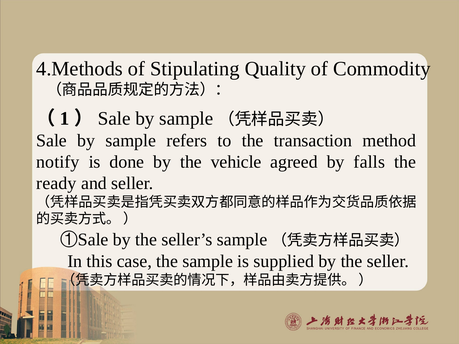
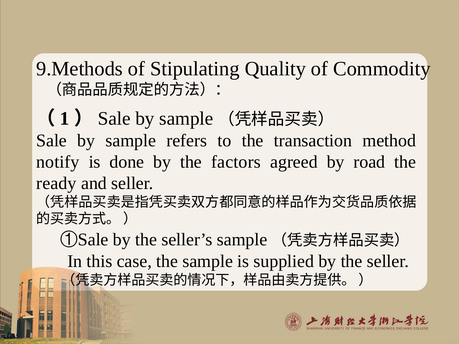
4.Methods: 4.Methods -> 9.Methods
vehicle: vehicle -> factors
falls: falls -> road
